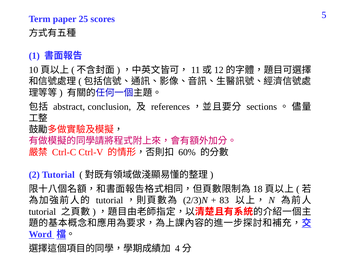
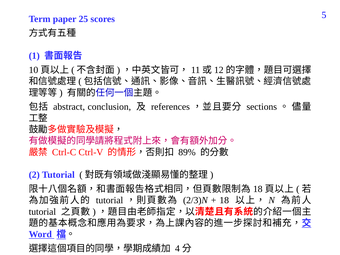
60%: 60% -> 89%
83 at (224, 200): 83 -> 18
